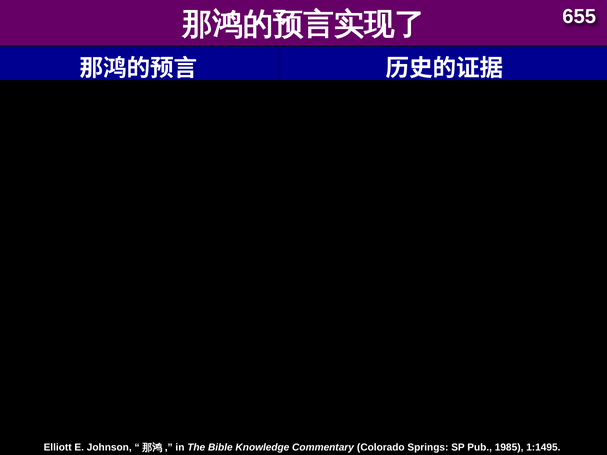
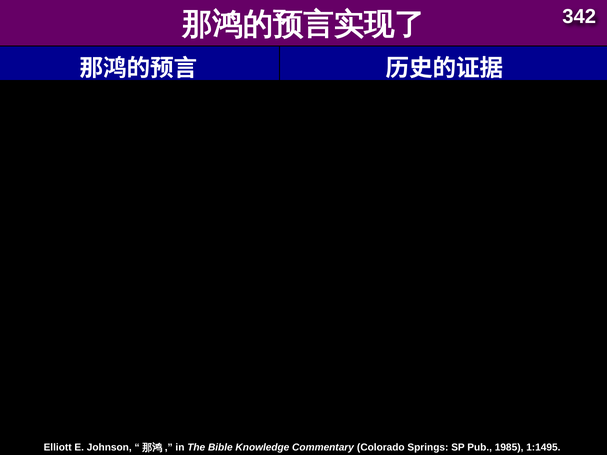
655: 655 -> 342
